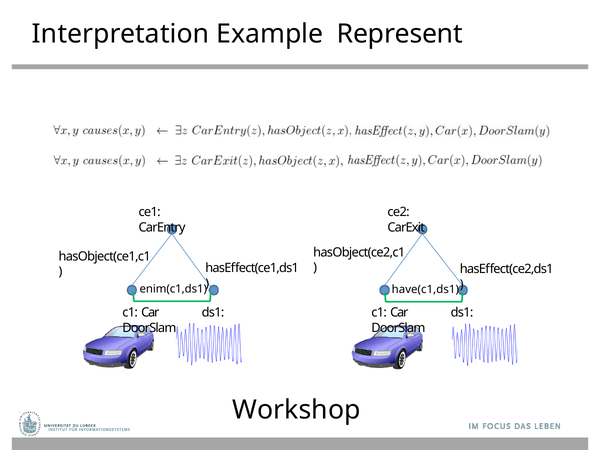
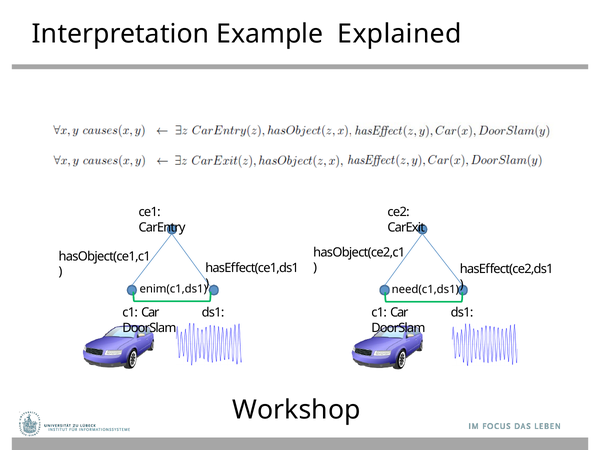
Represent: Represent -> Explained
have(c1,ds1: have(c1,ds1 -> need(c1,ds1
